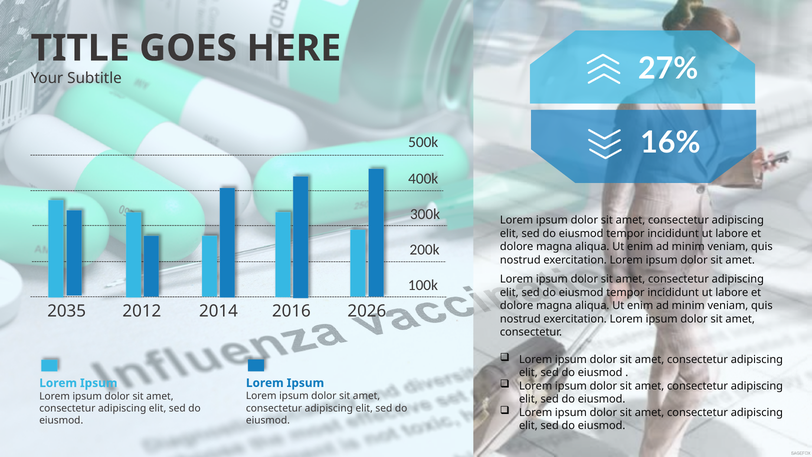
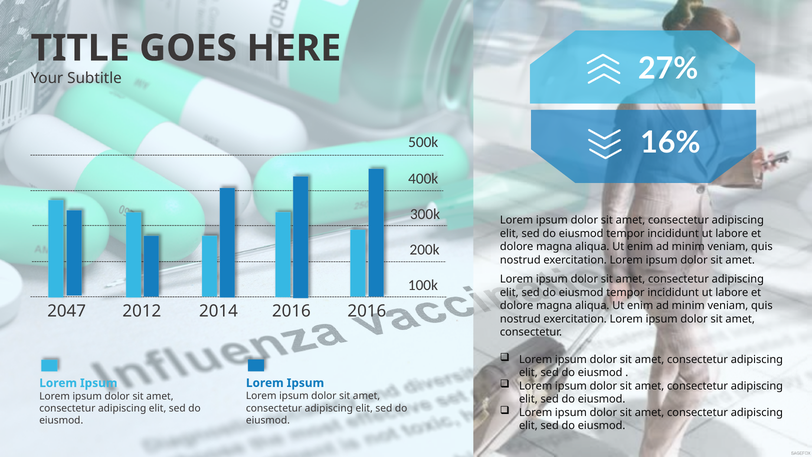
2035: 2035 -> 2047
2016 2026: 2026 -> 2016
